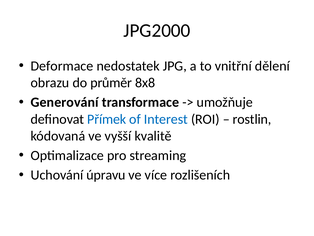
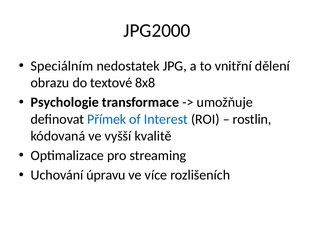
Deformace: Deformace -> Speciálním
průměr: průměr -> textové
Generování: Generování -> Psychologie
